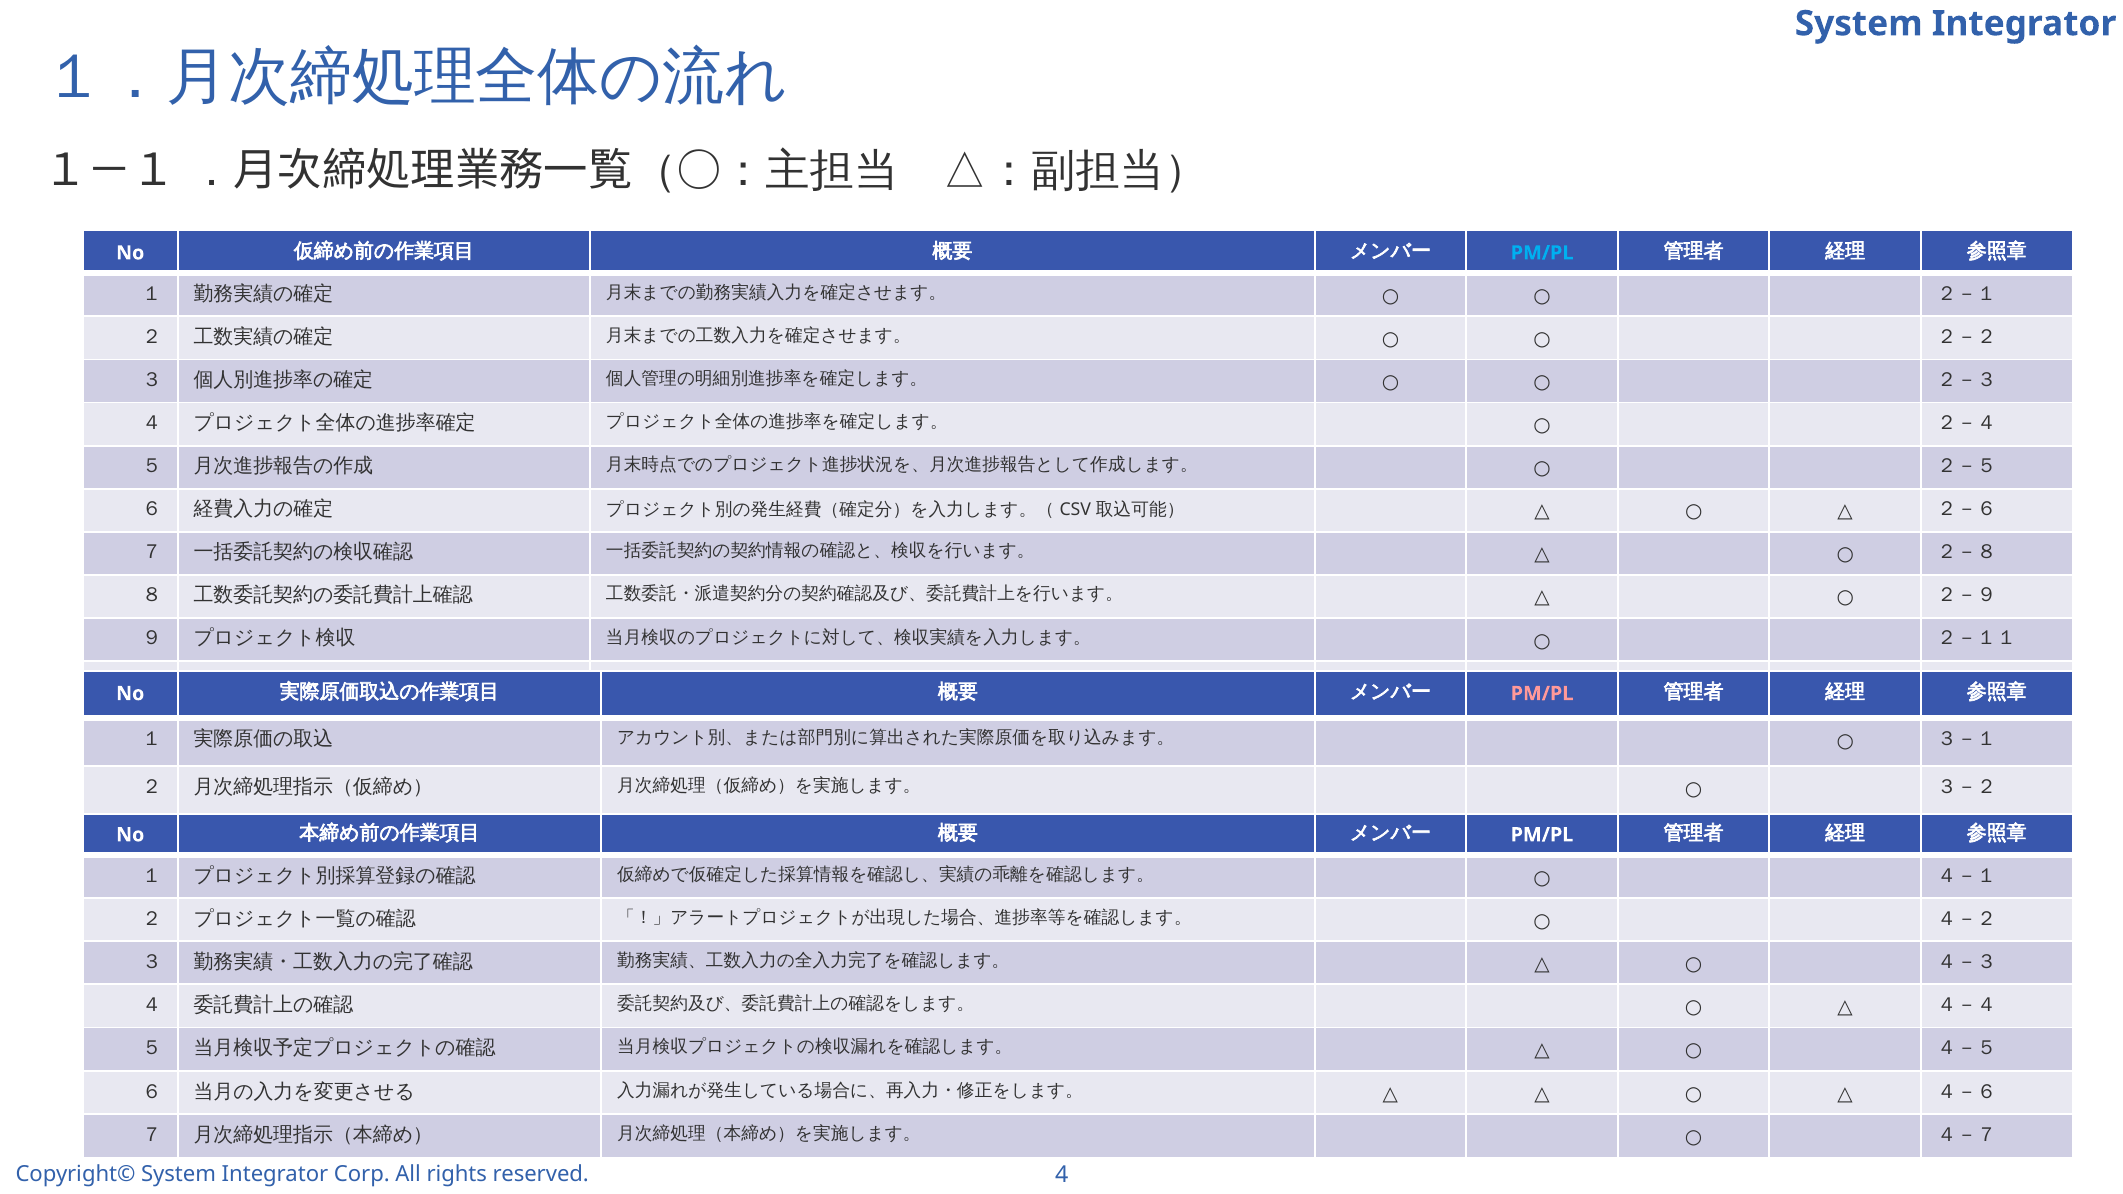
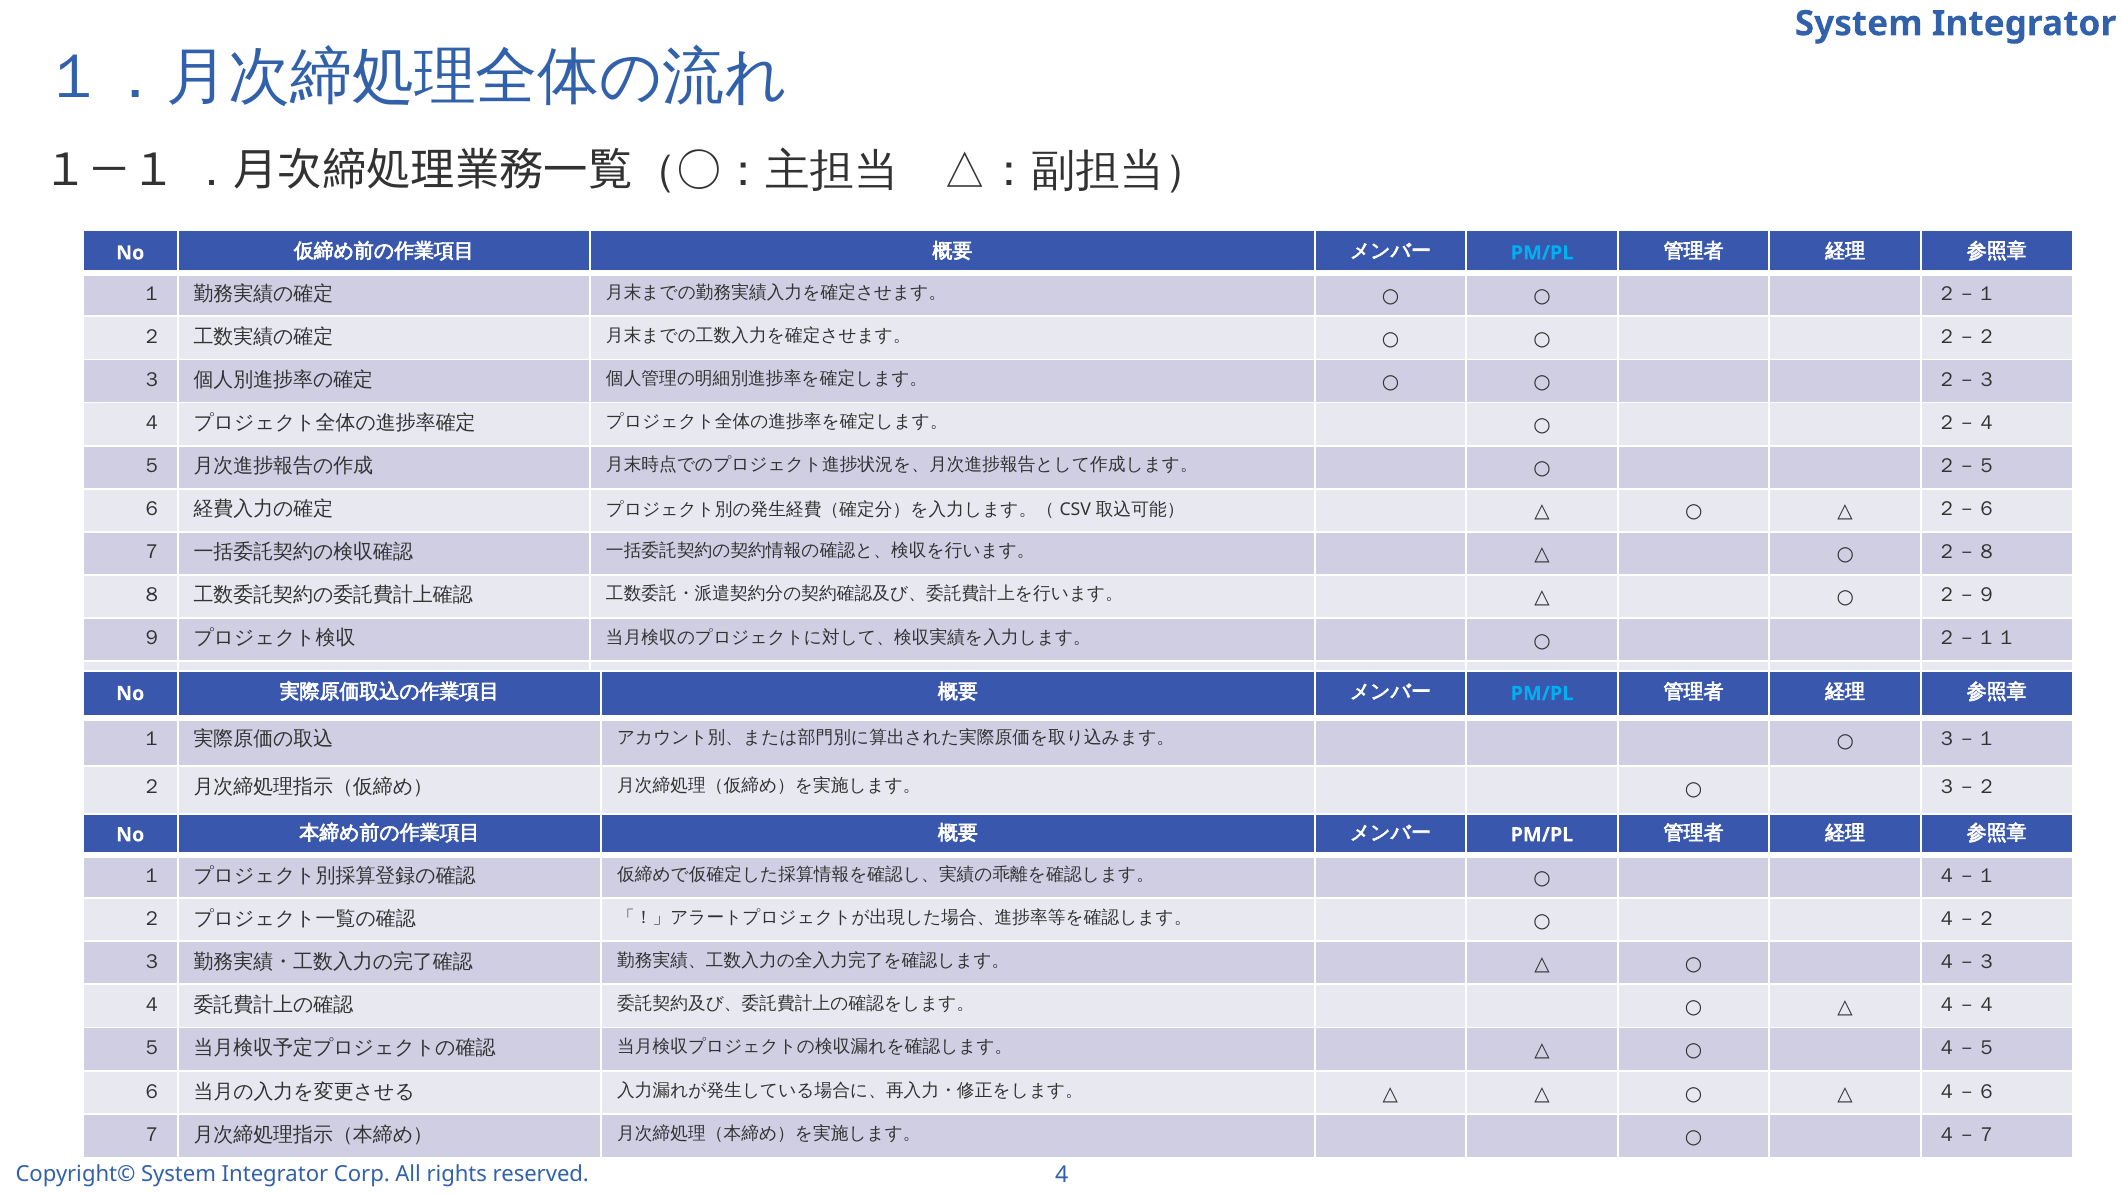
PM/PL at (1542, 694) colour: pink -> light blue
